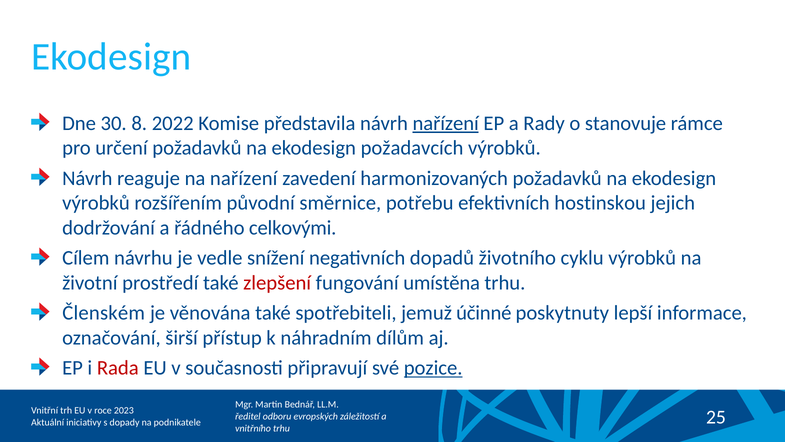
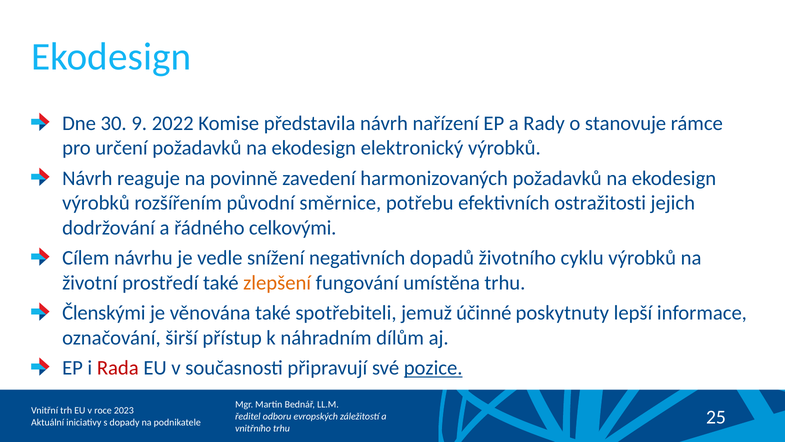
8: 8 -> 9
nařízení at (446, 123) underline: present -> none
požadavcích: požadavcích -> elektronický
na nařízení: nařízení -> povinně
hostinskou: hostinskou -> ostražitosti
zlepšení colour: red -> orange
Členském: Členském -> Členskými
